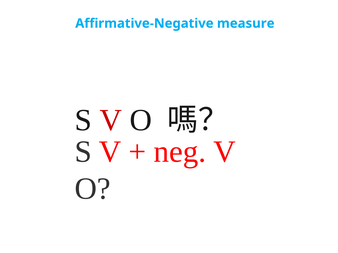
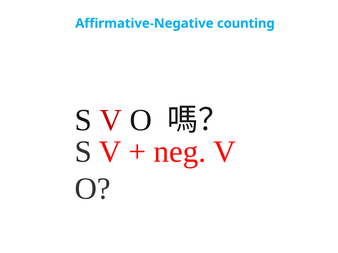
measure: measure -> counting
